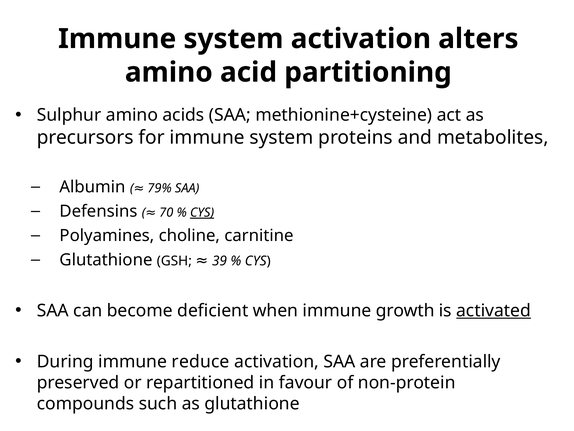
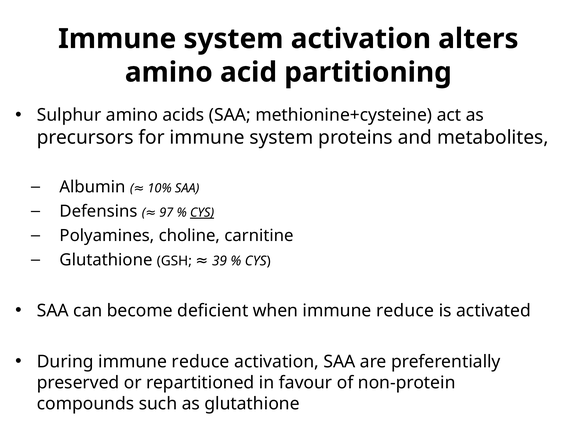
79%: 79% -> 10%
70: 70 -> 97
when immune growth: growth -> reduce
activated underline: present -> none
